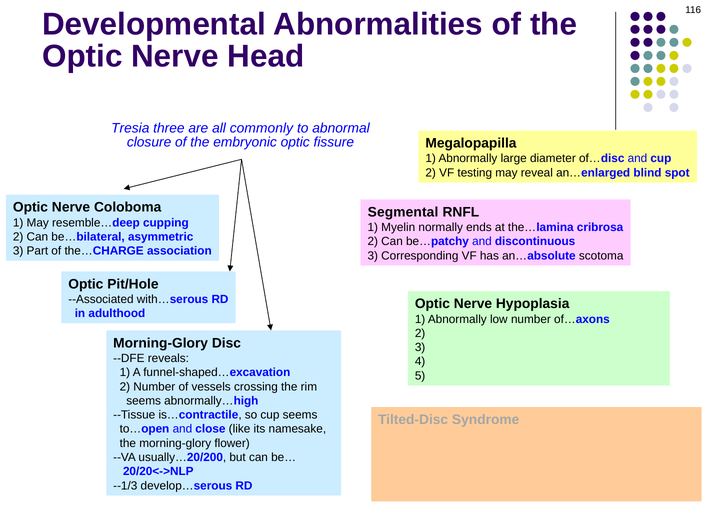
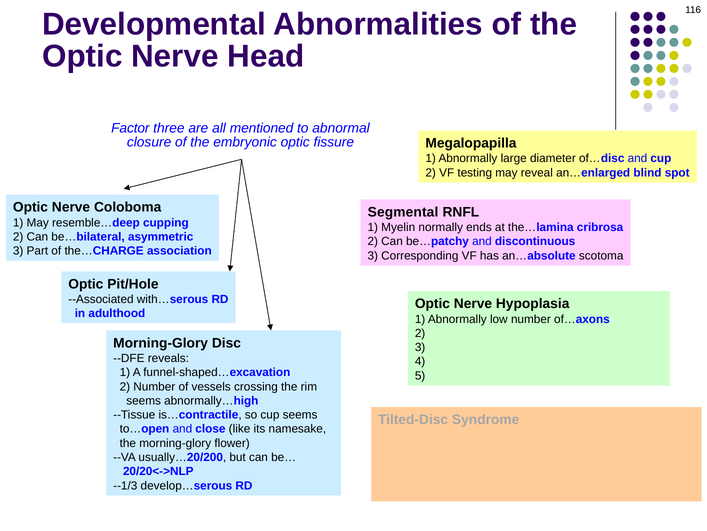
Tresia: Tresia -> Factor
commonly: commonly -> mentioned
